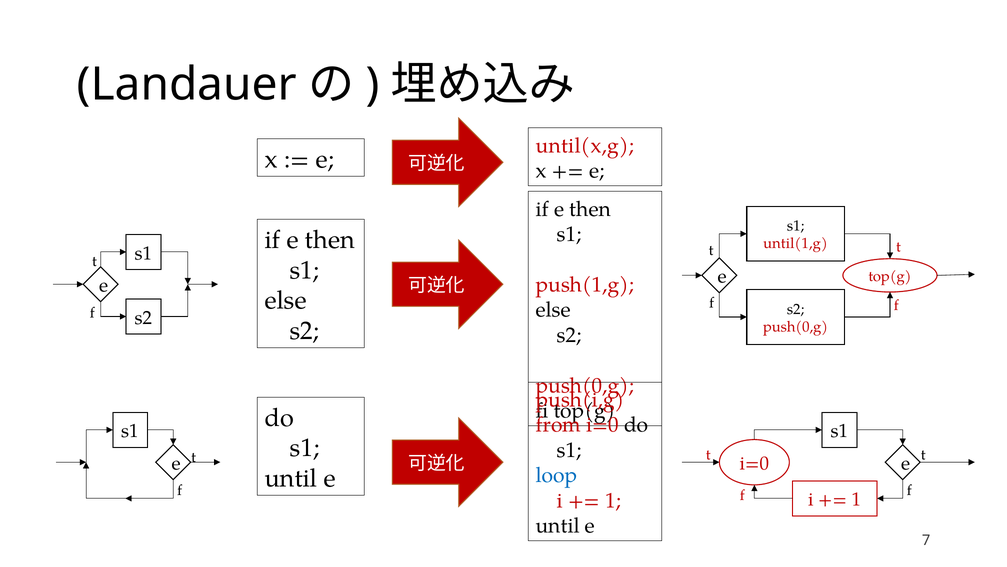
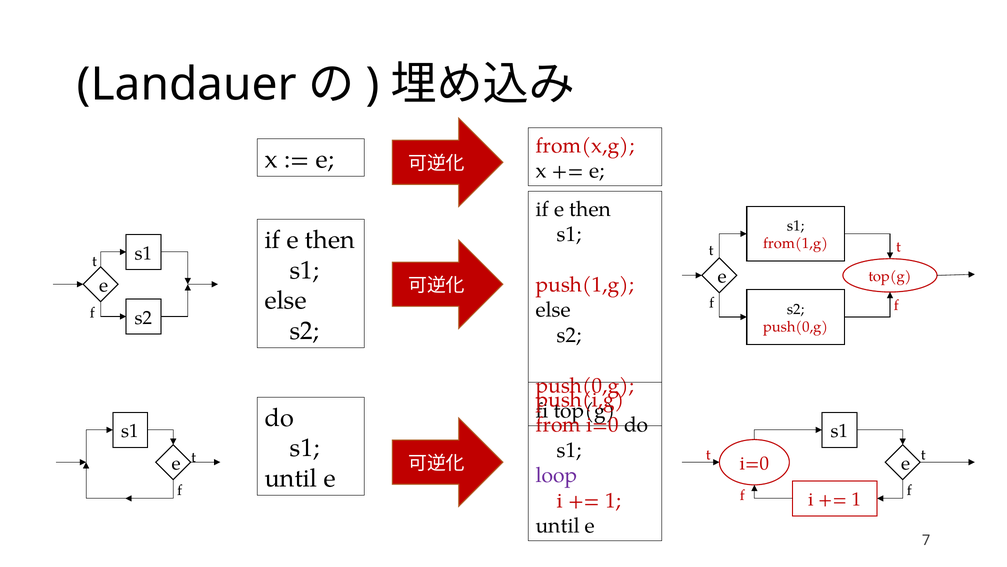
until(x,g: until(x,g -> from(x,g
until(1,g: until(1,g -> from(1,g
loop colour: blue -> purple
